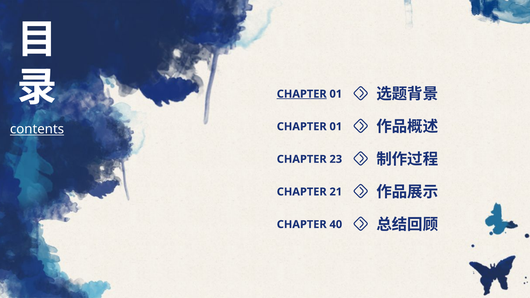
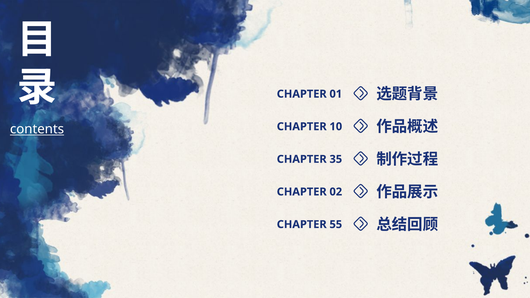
CHAPTER at (302, 94) underline: present -> none
01 at (336, 127): 01 -> 10
23: 23 -> 35
21: 21 -> 02
40: 40 -> 55
